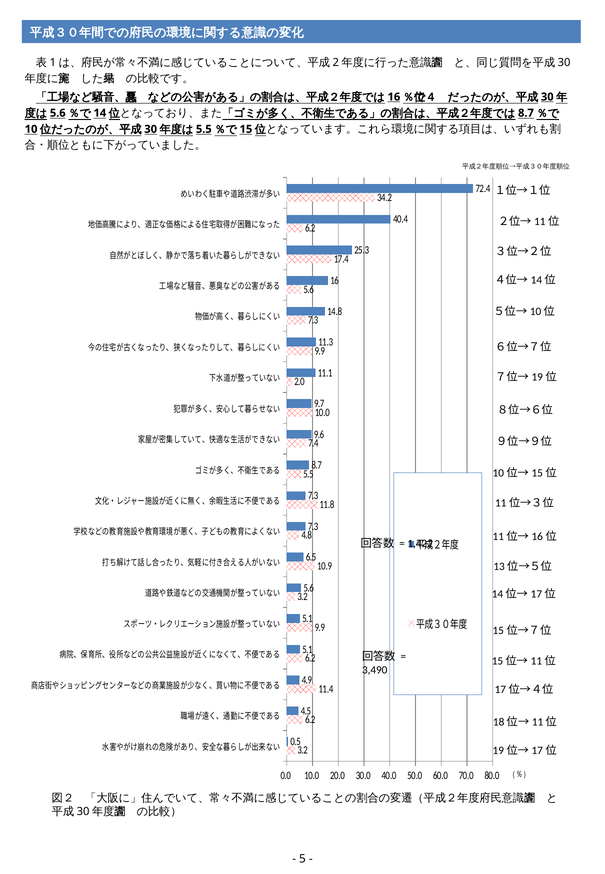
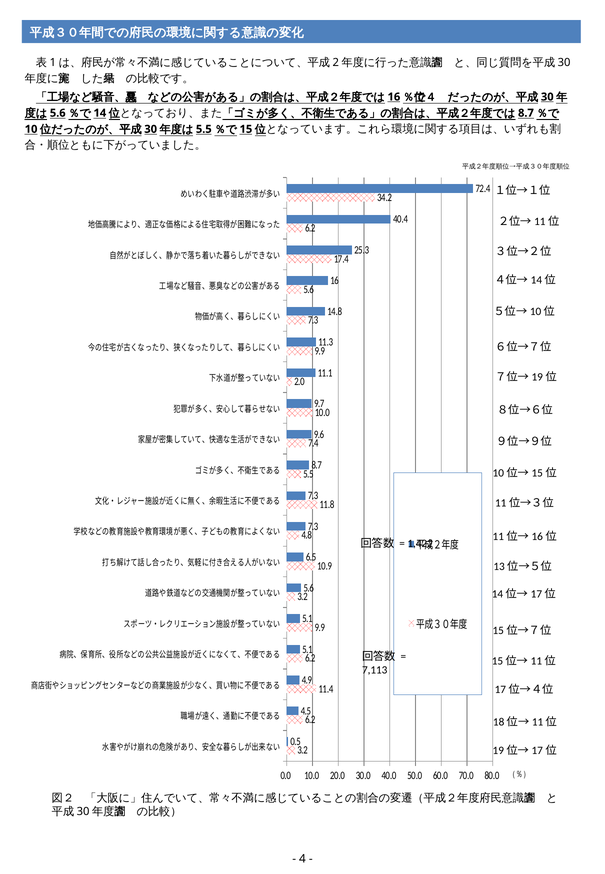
3,490: 3,490 -> 7,113
5: 5 -> 4
